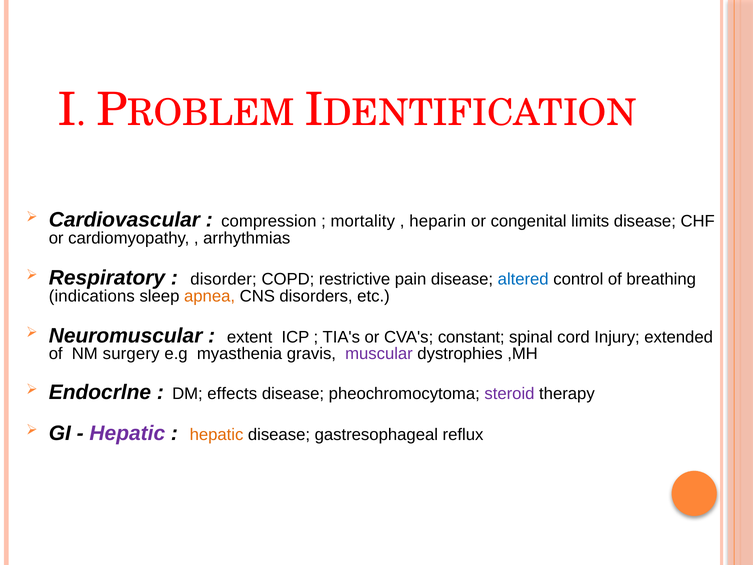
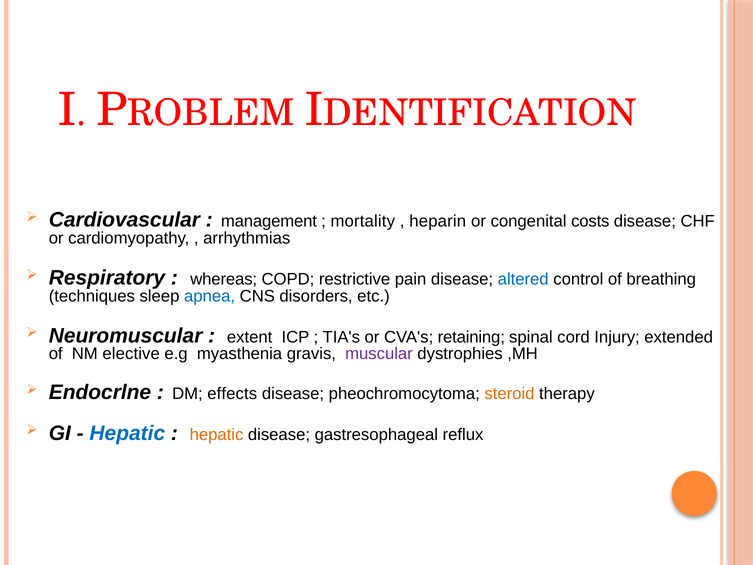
compression: compression -> management
limits: limits -> costs
disorder: disorder -> whereas
indications: indications -> techniques
apnea colour: orange -> blue
constant: constant -> retaining
surgery: surgery -> elective
steroid colour: purple -> orange
Hepatic at (127, 433) colour: purple -> blue
